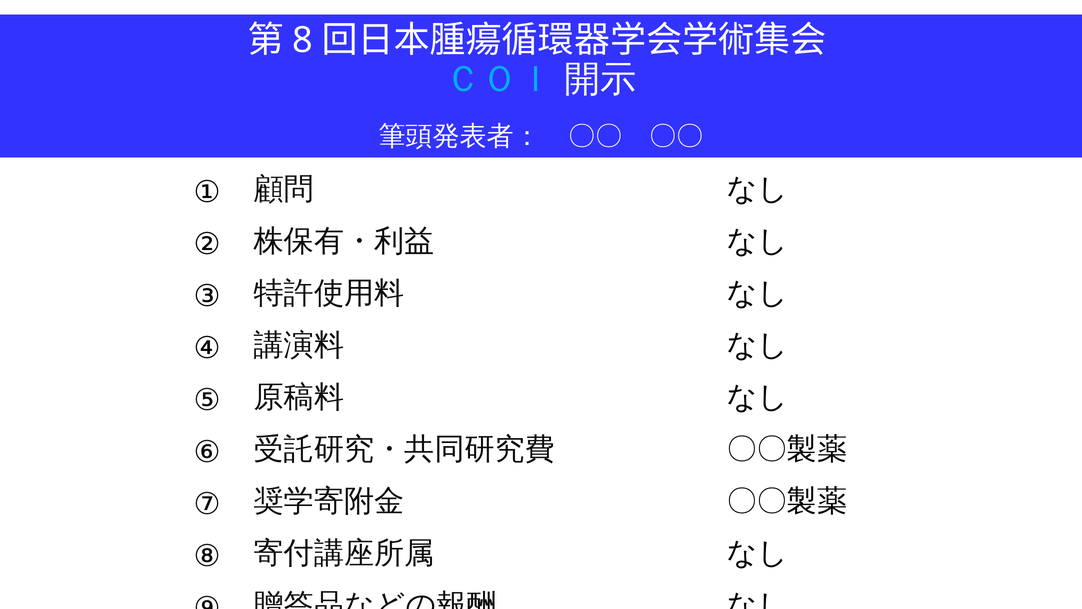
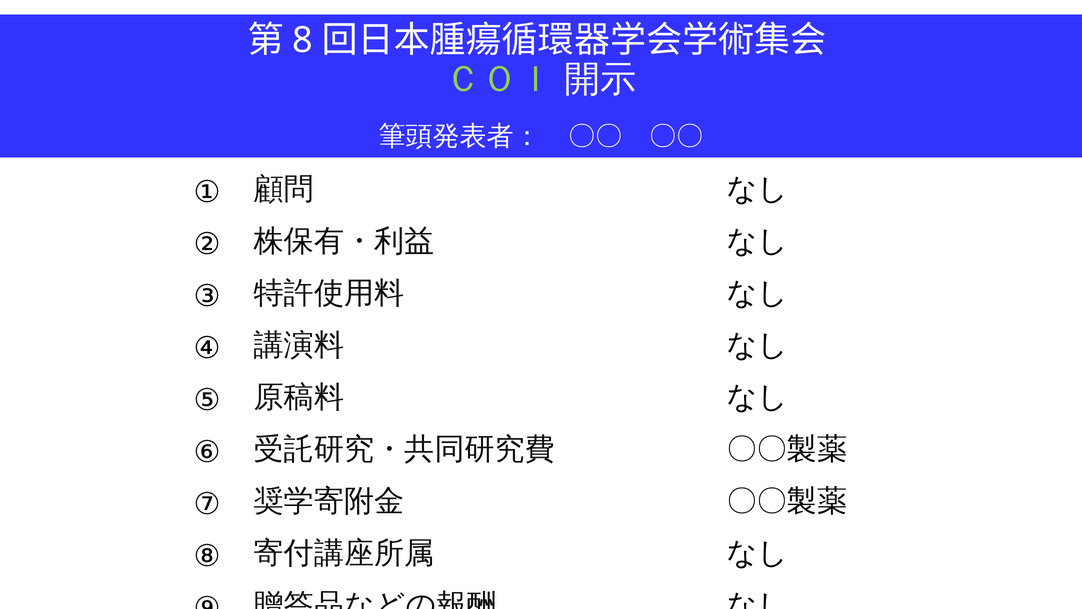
ＣＯＩ colour: light blue -> light green
